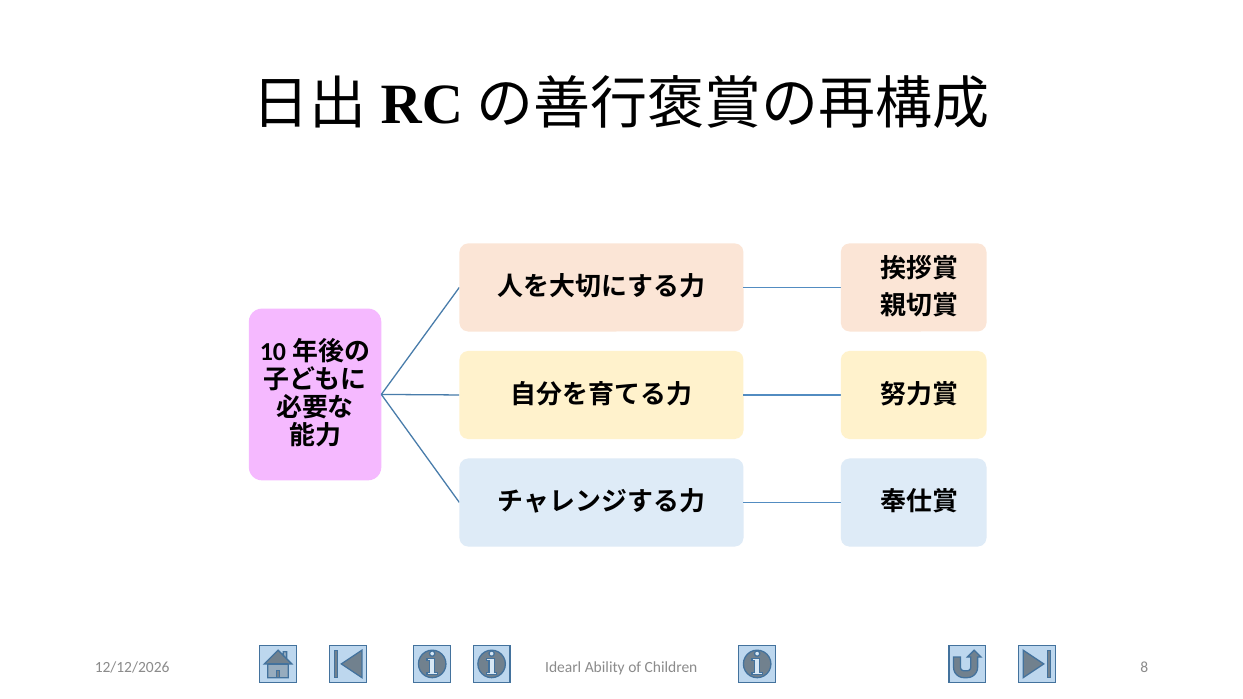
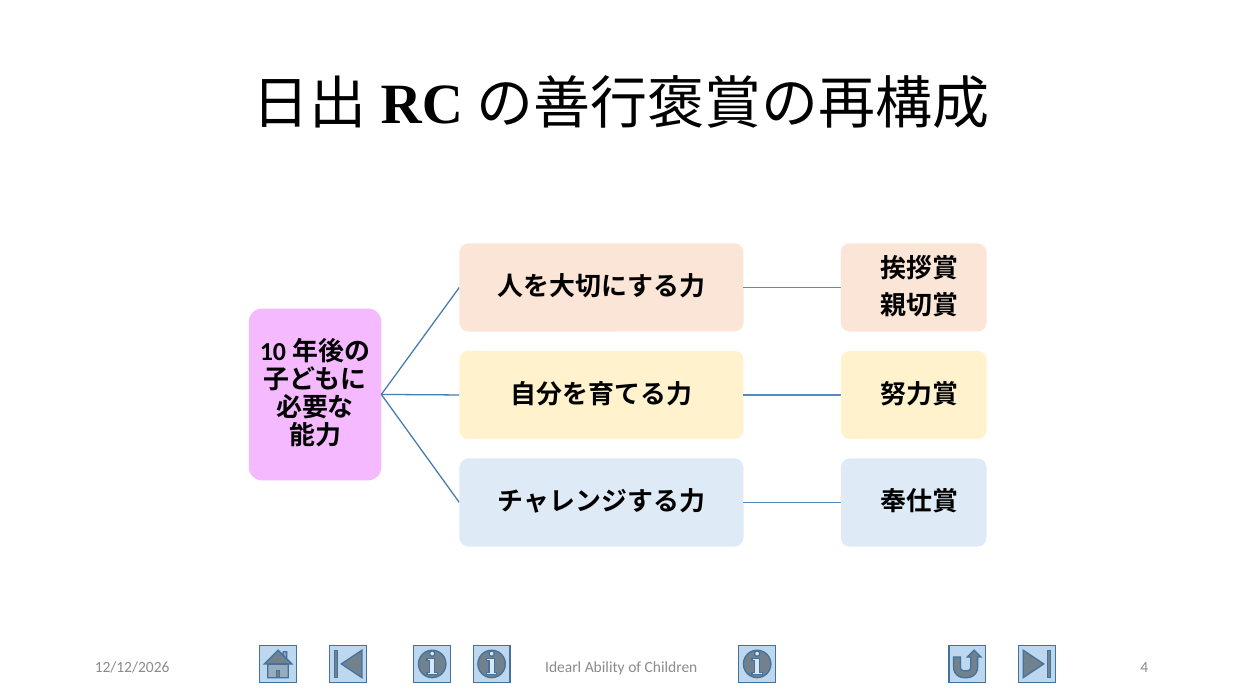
8: 8 -> 4
